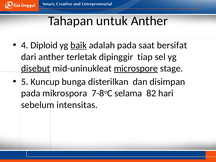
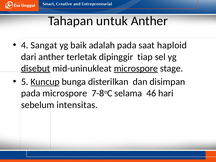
Diploid: Diploid -> Sangat
baik underline: present -> none
bersifat: bersifat -> haploid
Kuncup underline: none -> present
pada mikrospora: mikrospora -> microspore
82: 82 -> 46
